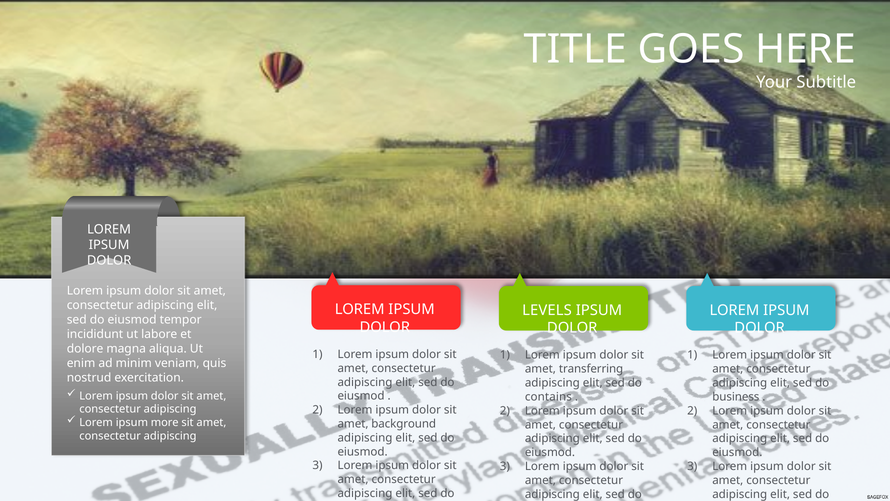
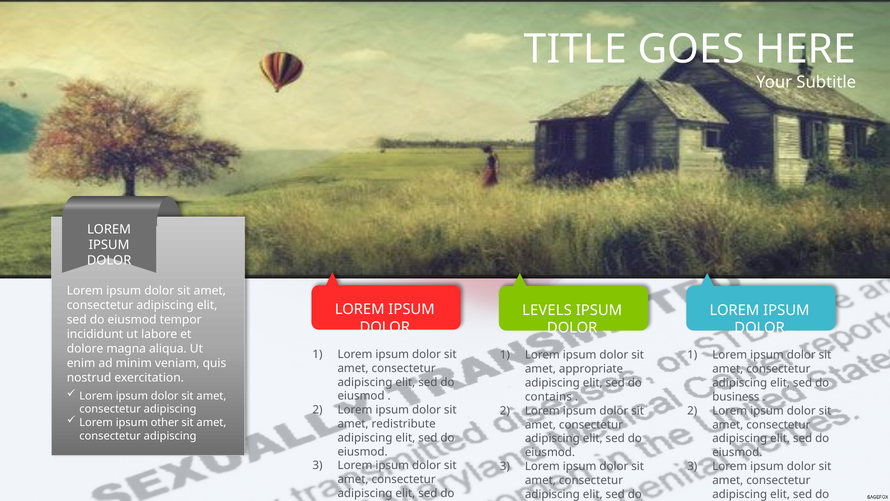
transferring: transferring -> appropriate
more: more -> other
background: background -> redistribute
